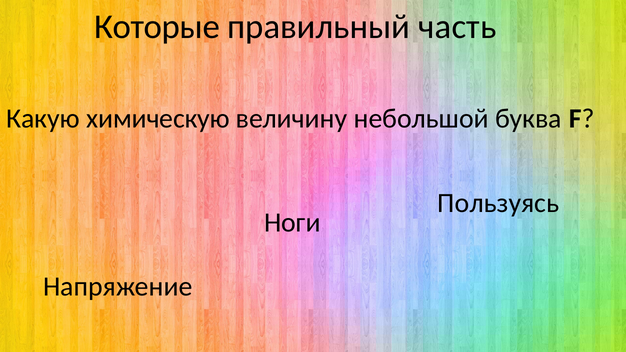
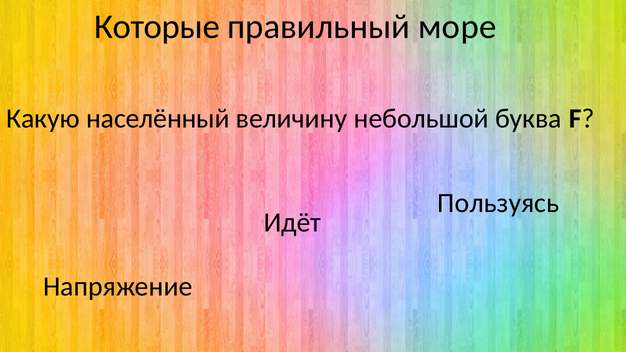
часть: часть -> море
химическую: химическую -> населённый
Ноги: Ноги -> Идёт
